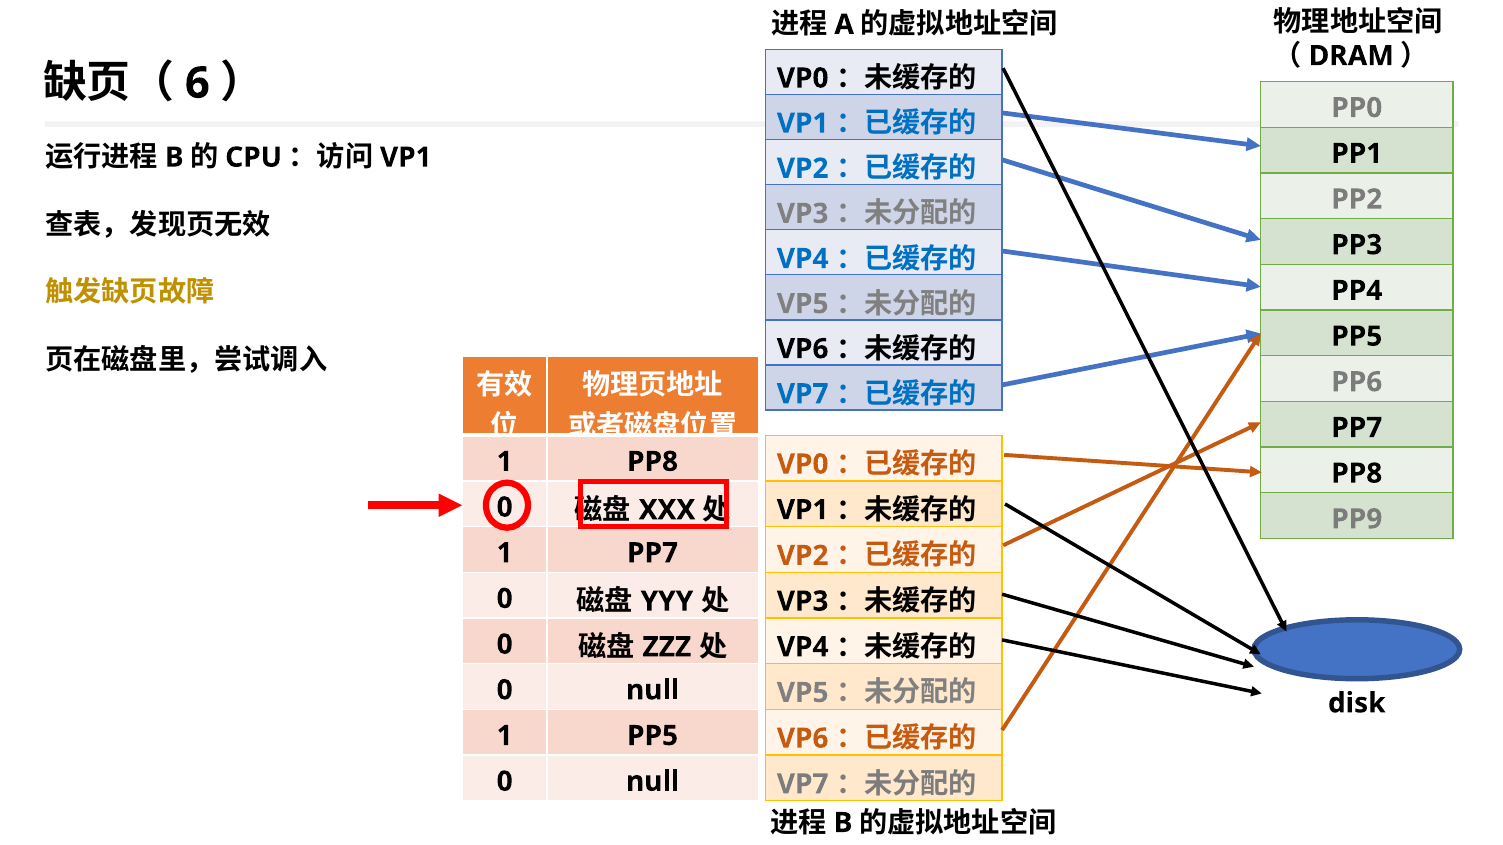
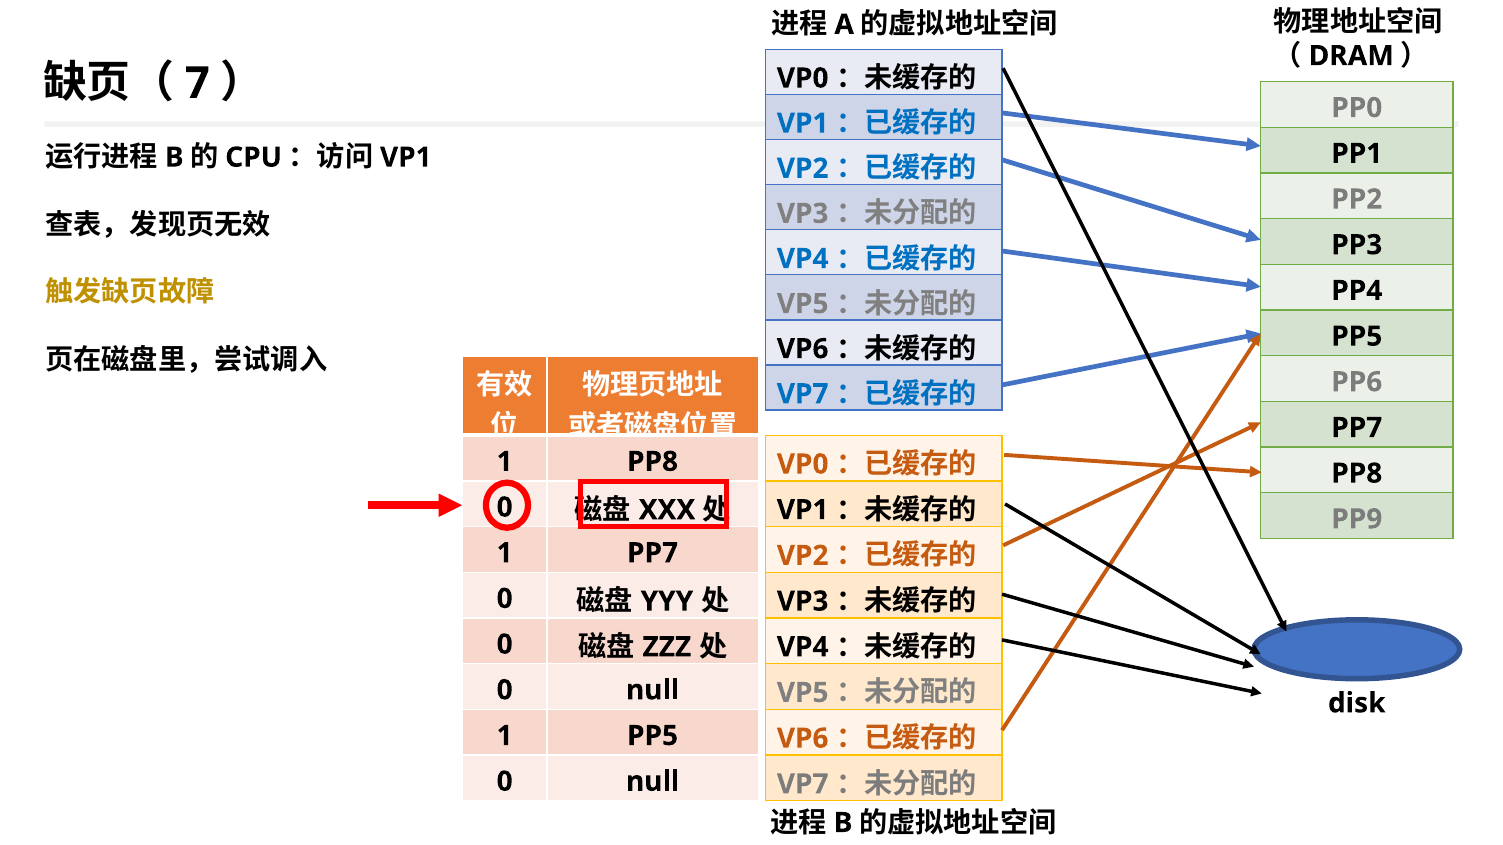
6: 6 -> 7
